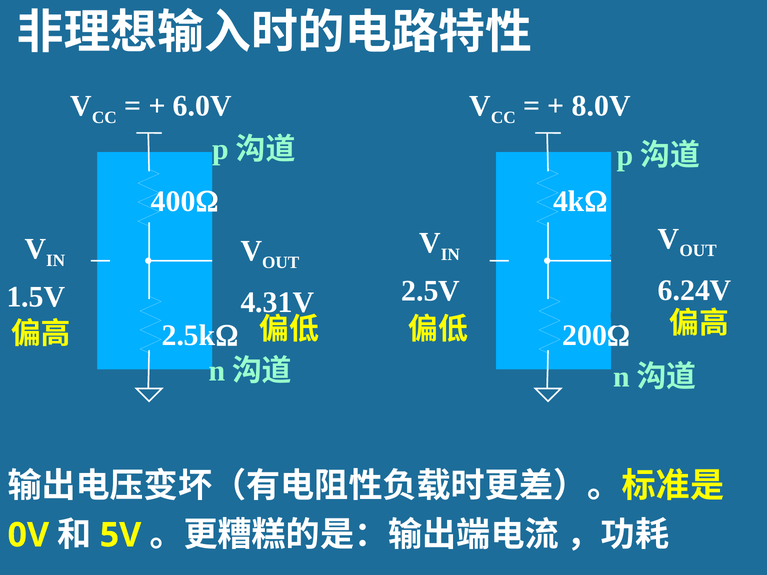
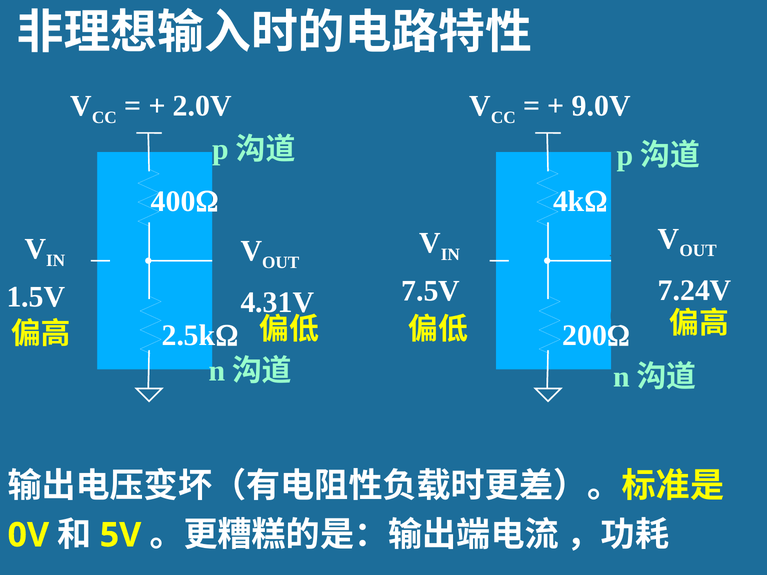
6.0V: 6.0V -> 2.0V
8.0V: 8.0V -> 9.0V
6.24V: 6.24V -> 7.24V
2.5V: 2.5V -> 7.5V
